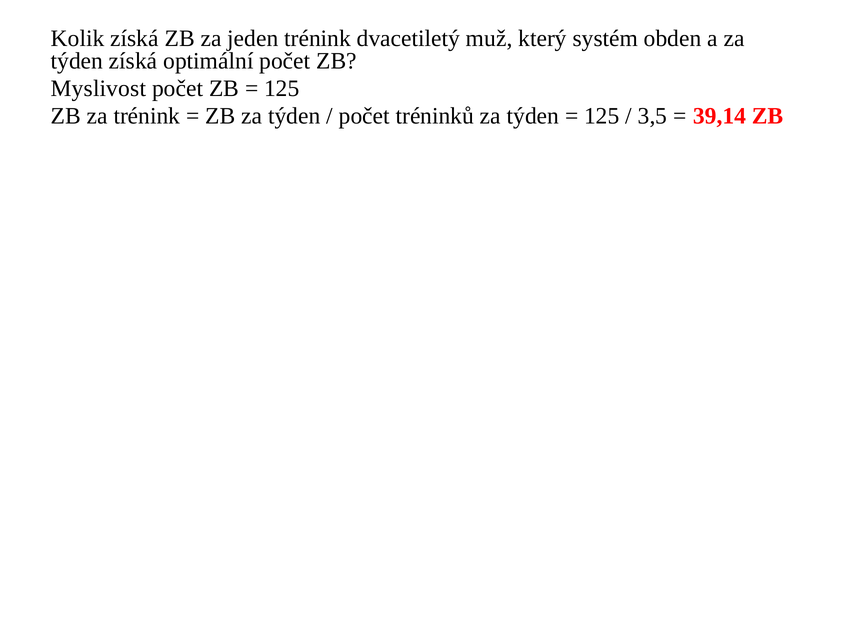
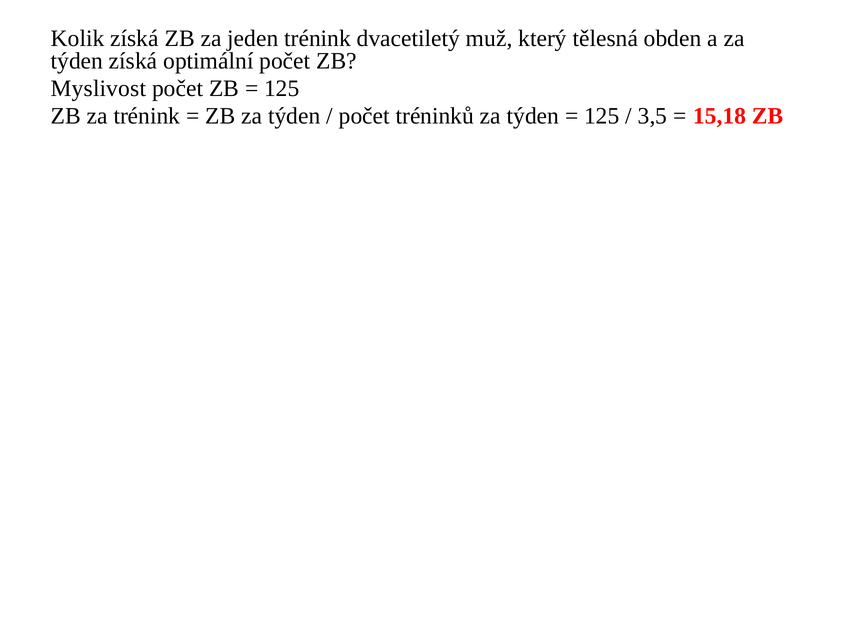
systém: systém -> tělesná
39,14: 39,14 -> 15,18
